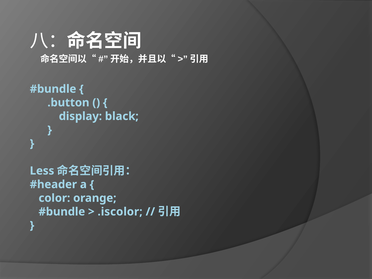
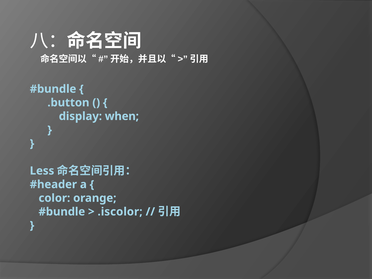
black: black -> when
